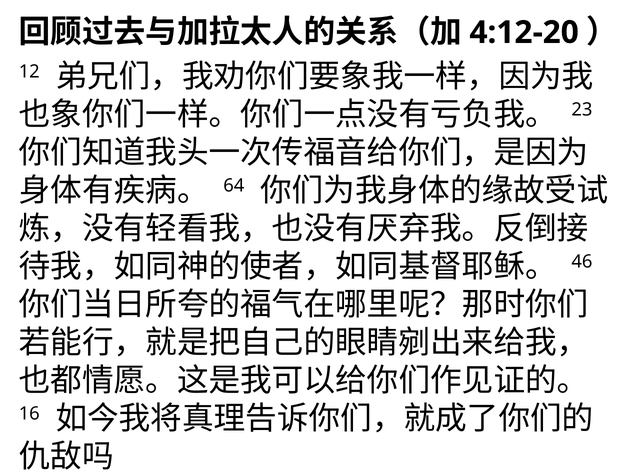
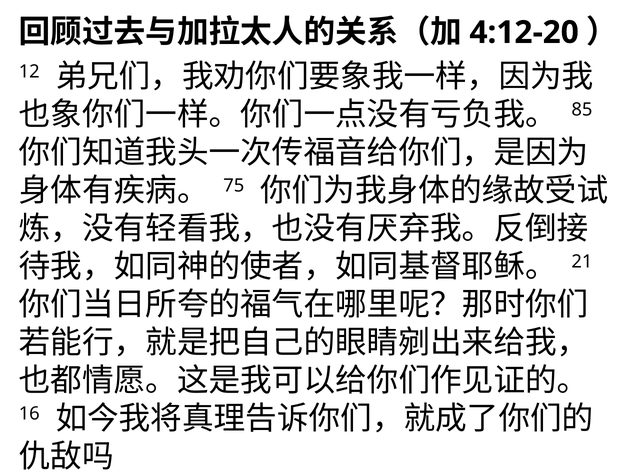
23: 23 -> 85
64: 64 -> 75
46: 46 -> 21
